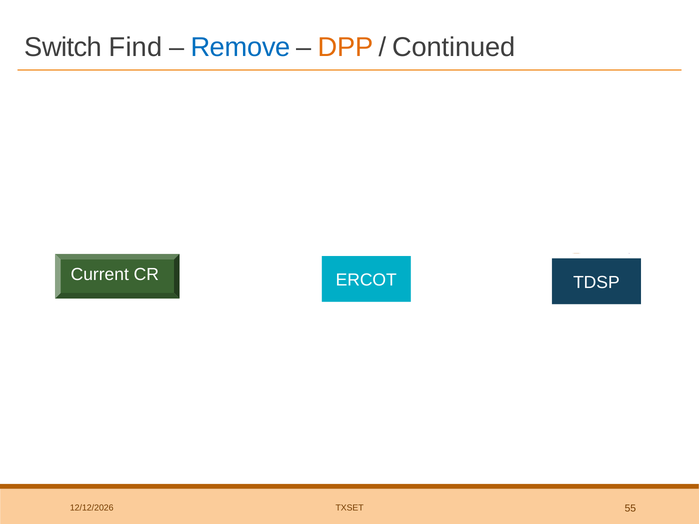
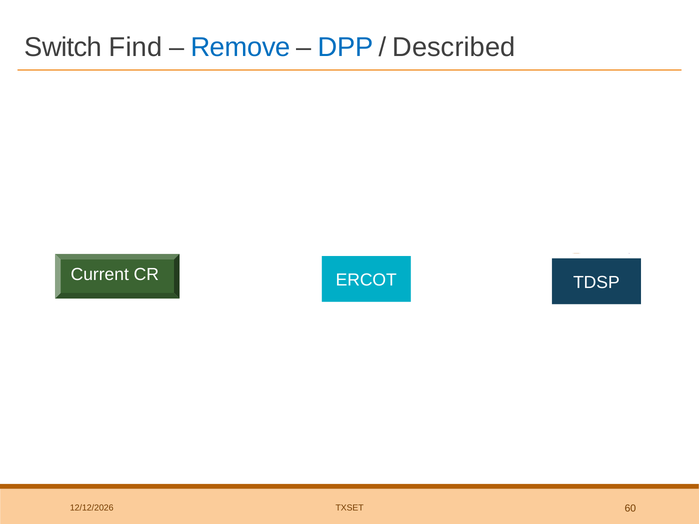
DPP colour: orange -> blue
Continued: Continued -> Described
55: 55 -> 60
